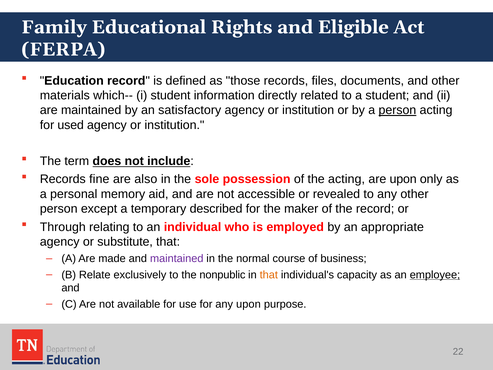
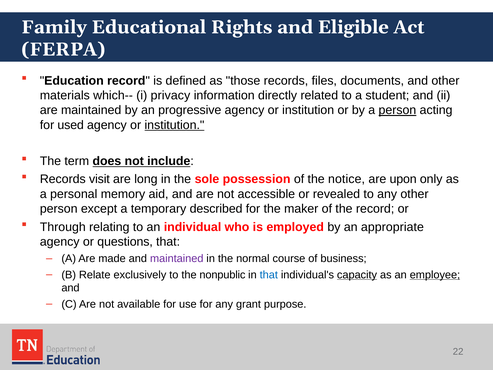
i student: student -> privacy
satisfactory: satisfactory -> progressive
institution at (174, 125) underline: none -> present
fine: fine -> visit
also: also -> long
the acting: acting -> notice
substitute: substitute -> questions
that at (269, 275) colour: orange -> blue
capacity underline: none -> present
any upon: upon -> grant
